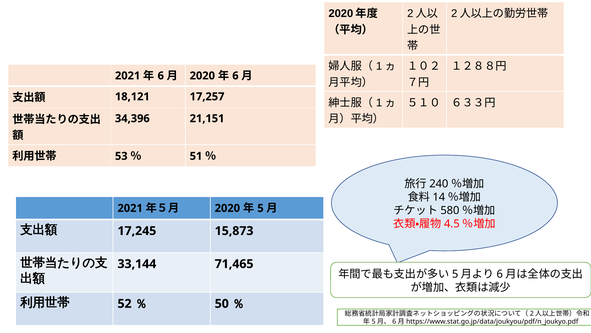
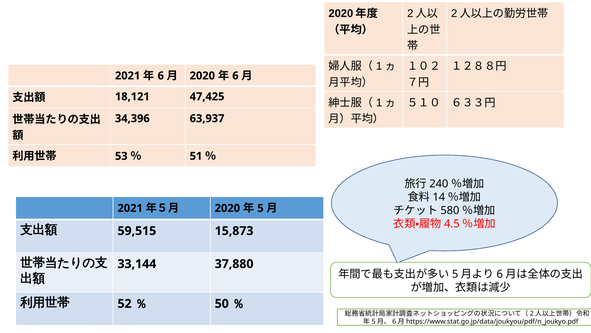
17,257: 17,257 -> 47,425
21,151: 21,151 -> 63,937
17,245: 17,245 -> 59,515
71,465: 71,465 -> 37,880
